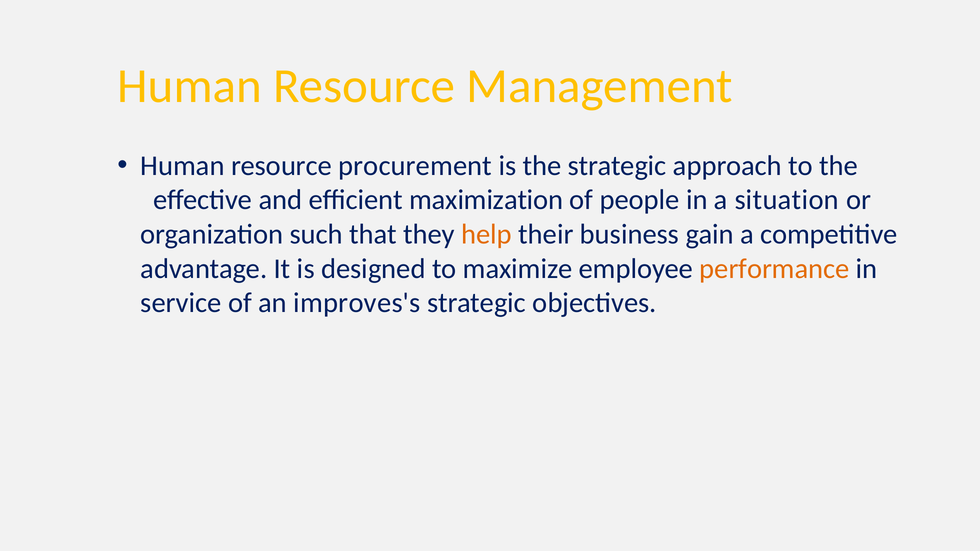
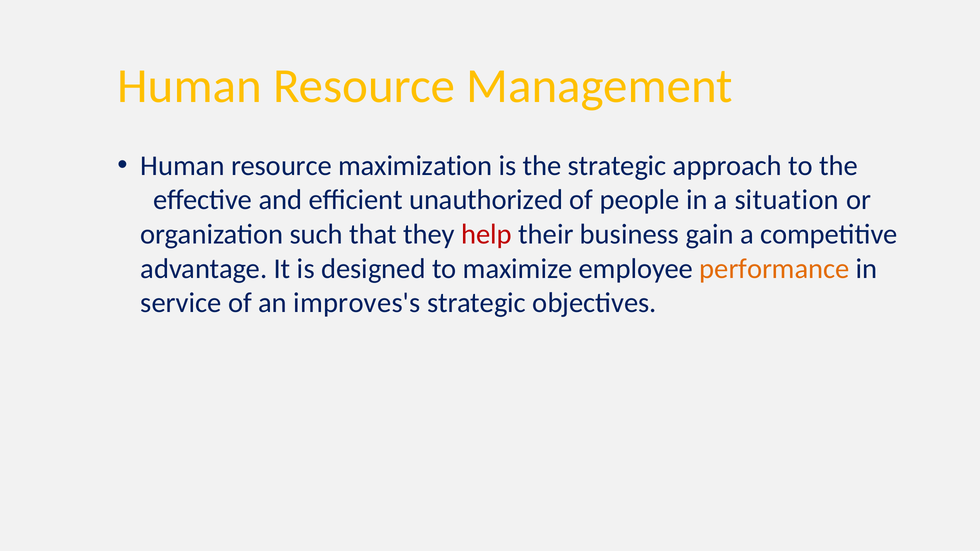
procurement: procurement -> maximization
maximization: maximization -> unauthorized
help colour: orange -> red
